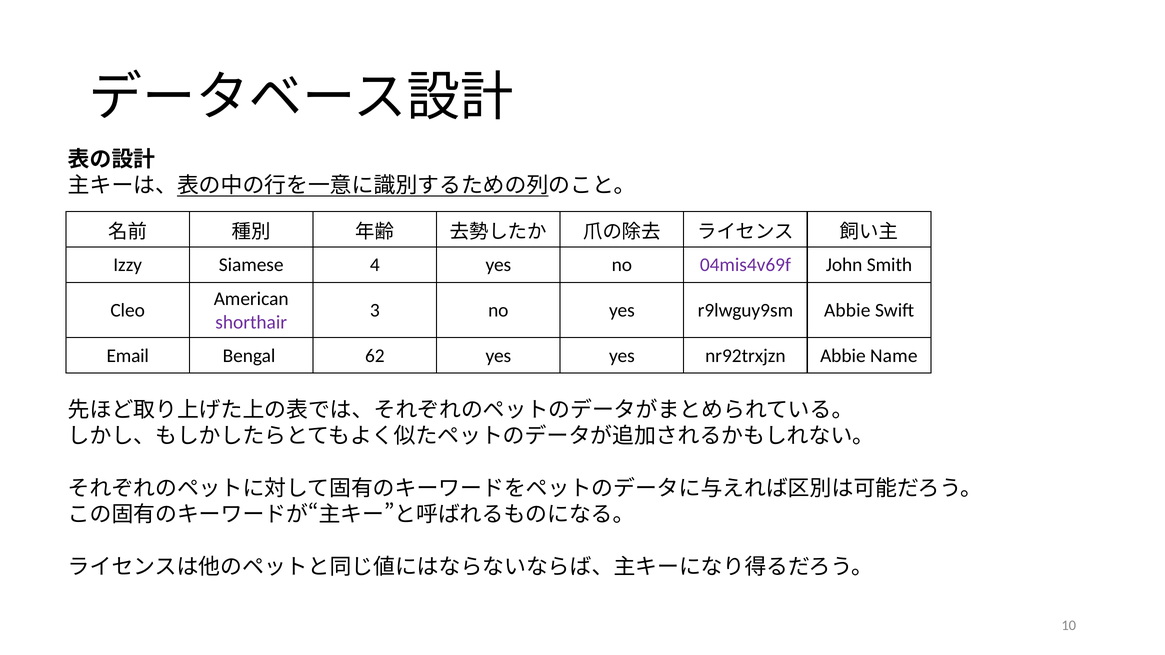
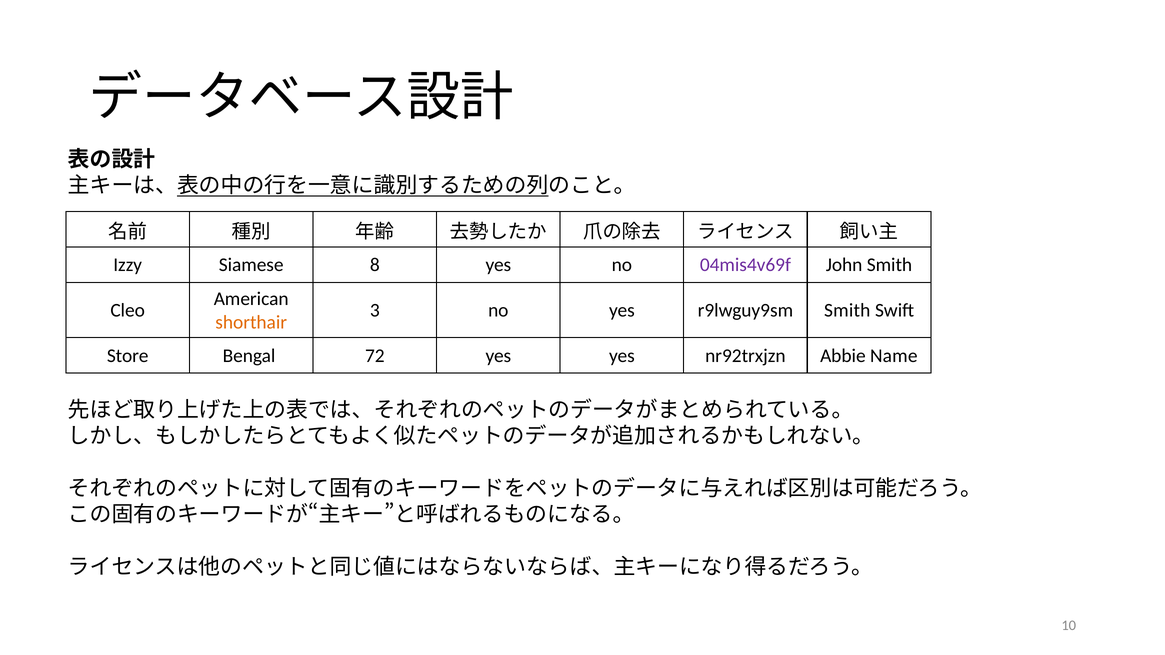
4: 4 -> 8
r9lwguy9sm Abbie: Abbie -> Smith
shorthair colour: purple -> orange
Email: Email -> Store
62: 62 -> 72
